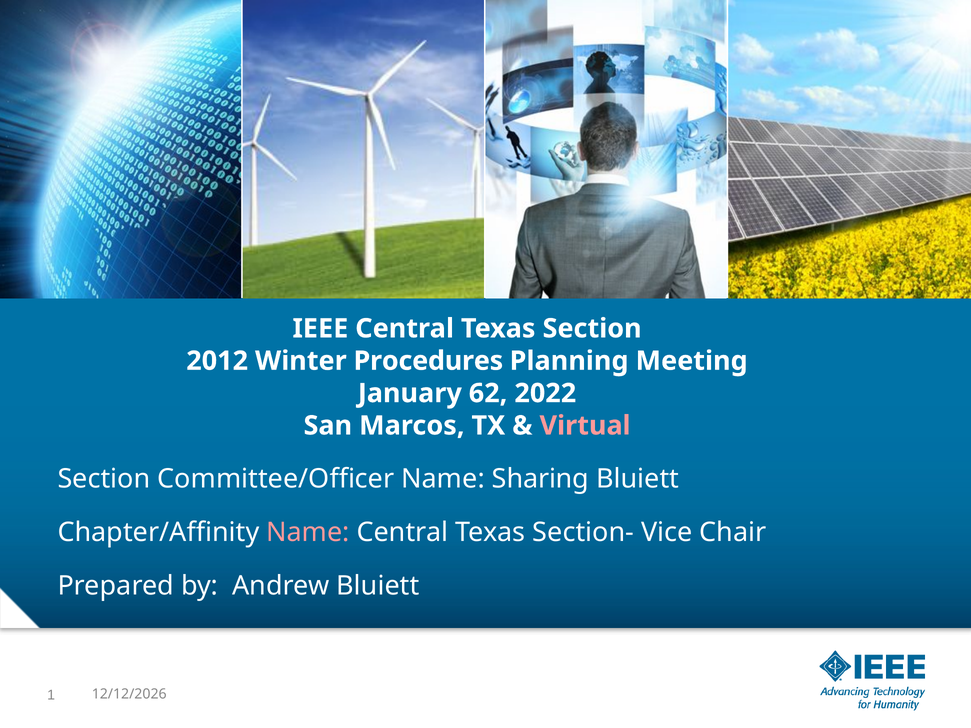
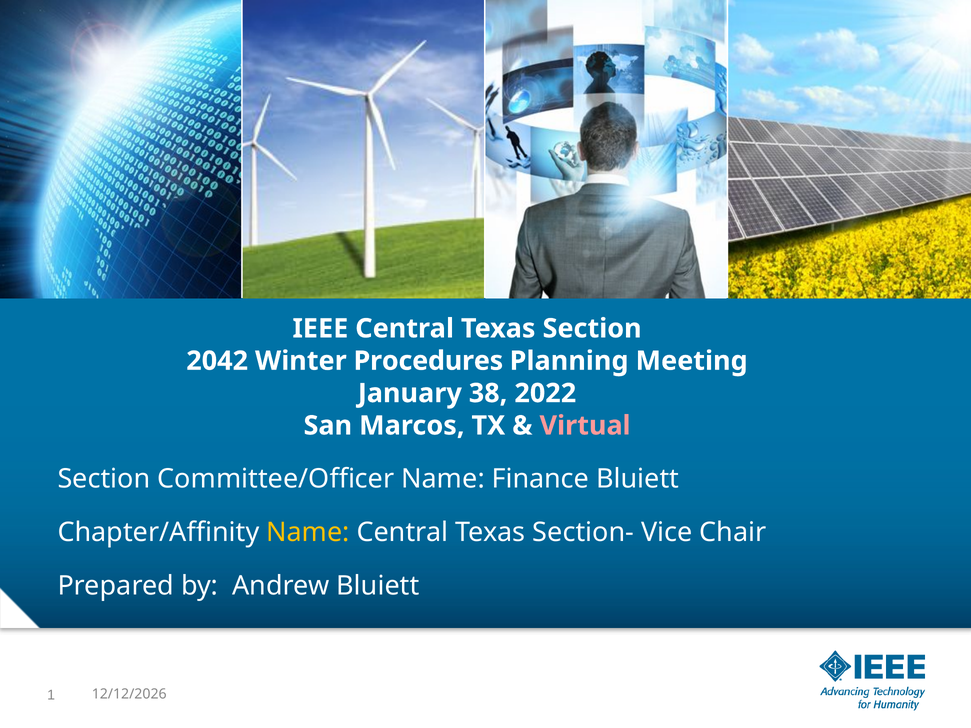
2012: 2012 -> 2042
62: 62 -> 38
Sharing: Sharing -> Finance
Name at (308, 532) colour: pink -> yellow
